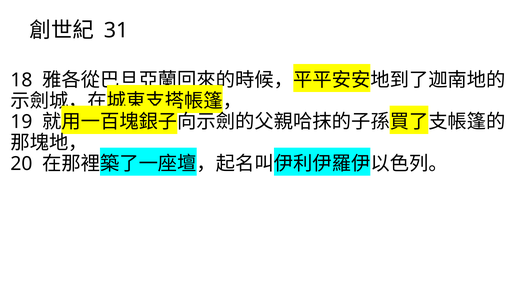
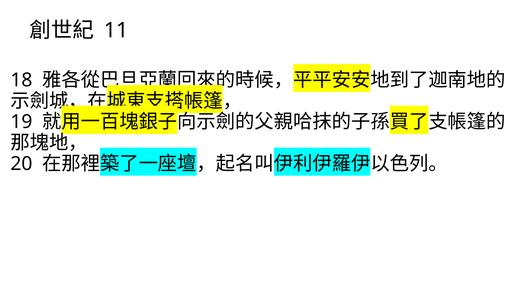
31: 31 -> 11
